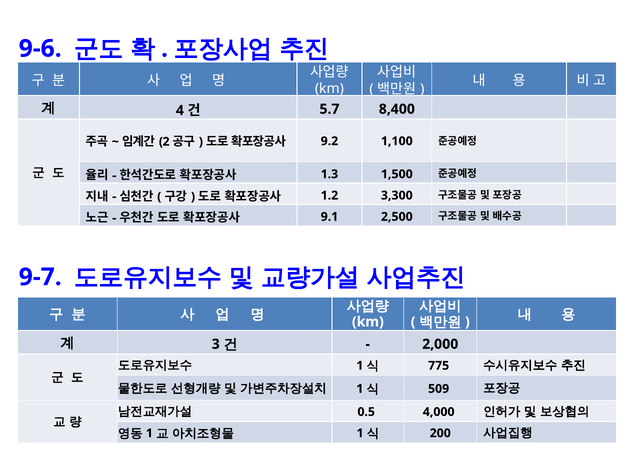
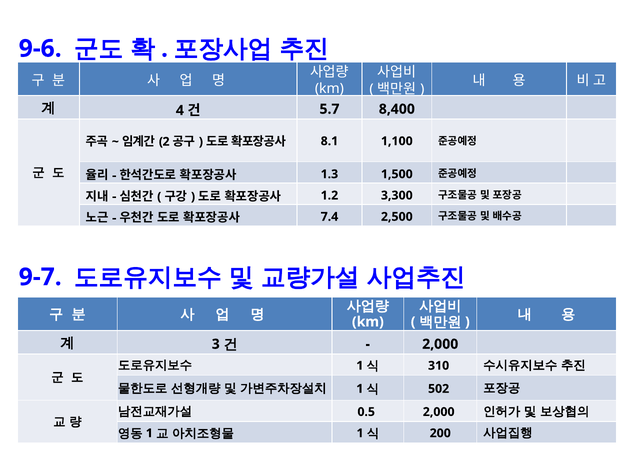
9.2: 9.2 -> 8.1
9.1: 9.1 -> 7.4
775: 775 -> 310
509: 509 -> 502
0.5 4,000: 4,000 -> 2,000
